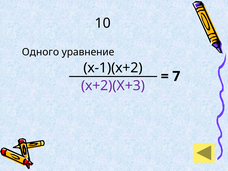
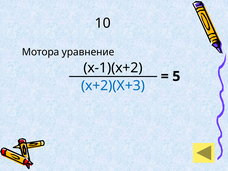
Одного: Одного -> Мотора
7: 7 -> 5
х+2)(Х+3 colour: purple -> blue
